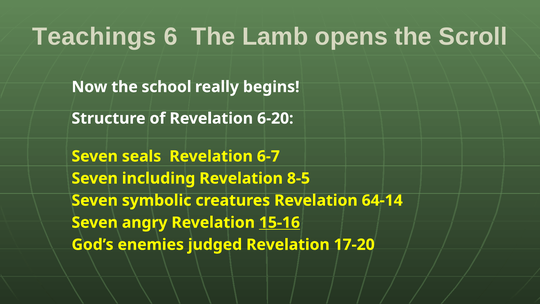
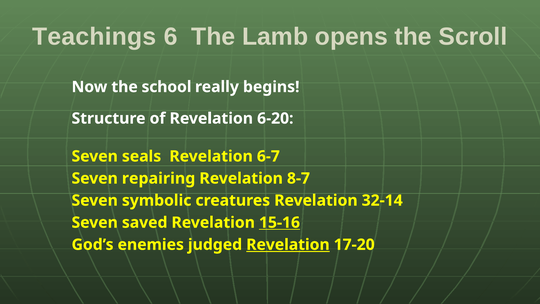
including: including -> repairing
8-5: 8-5 -> 8-7
64-14: 64-14 -> 32-14
angry: angry -> saved
Revelation at (288, 244) underline: none -> present
